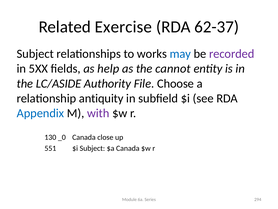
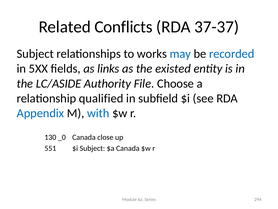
Exercise: Exercise -> Conflicts
62-37: 62-37 -> 37-37
recorded colour: purple -> blue
help: help -> links
cannot: cannot -> existed
antiquity: antiquity -> qualified
with colour: purple -> blue
